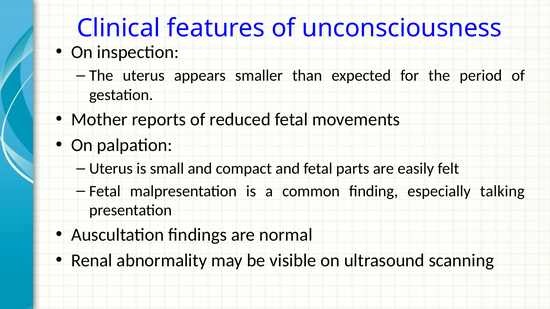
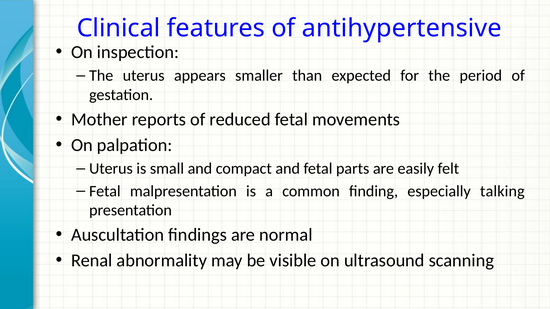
unconsciousness: unconsciousness -> antihypertensive
